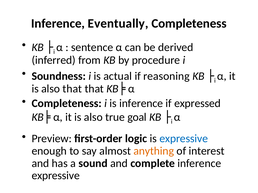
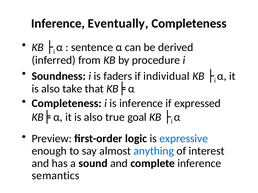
actual: actual -> faders
reasoning: reasoning -> individual
also that: that -> take
anything colour: orange -> blue
expressive at (56, 176): expressive -> semantics
